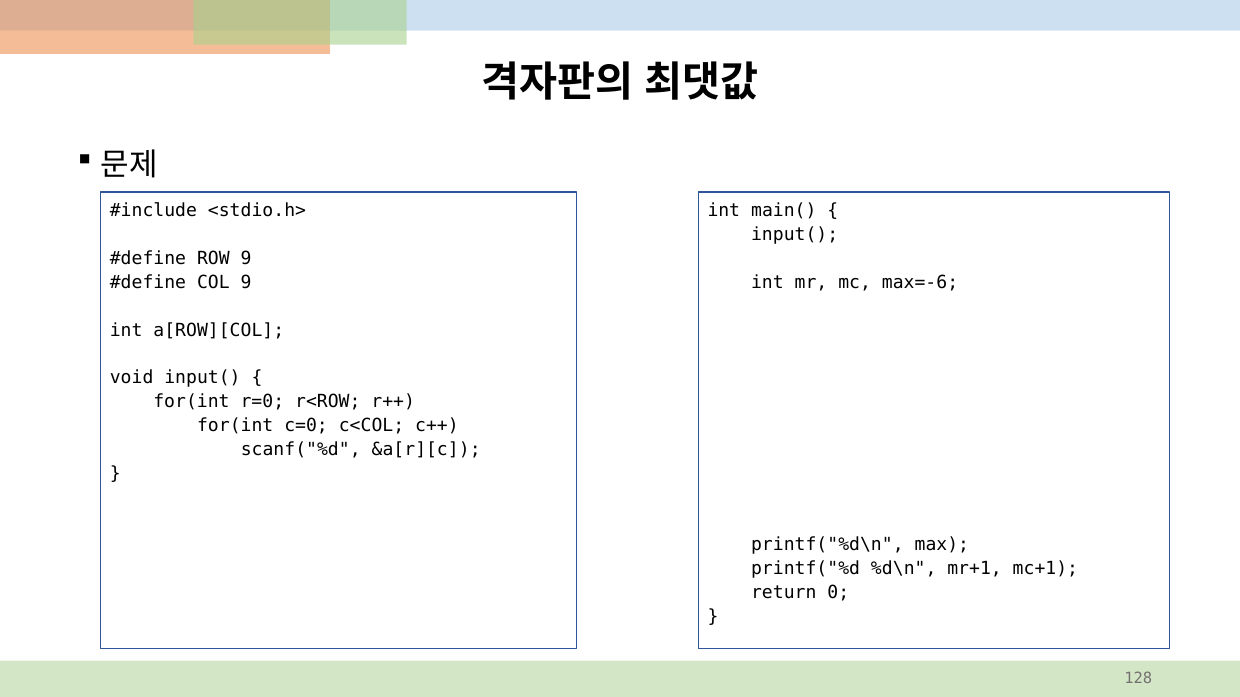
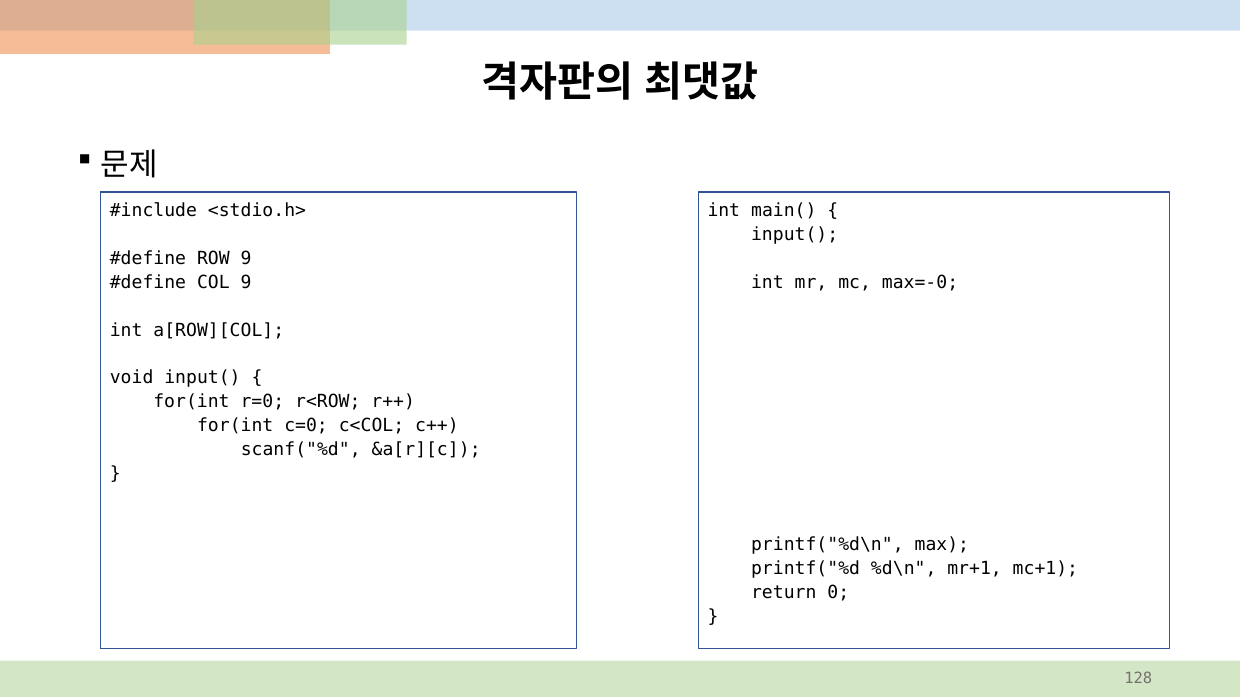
max=-6: max=-6 -> max=-0
